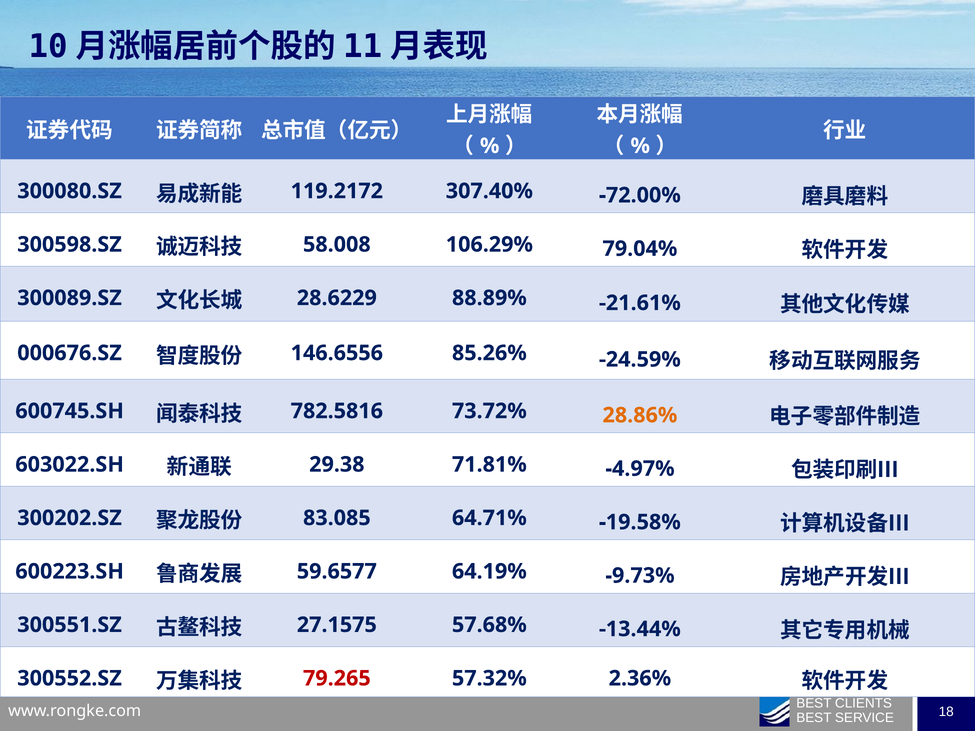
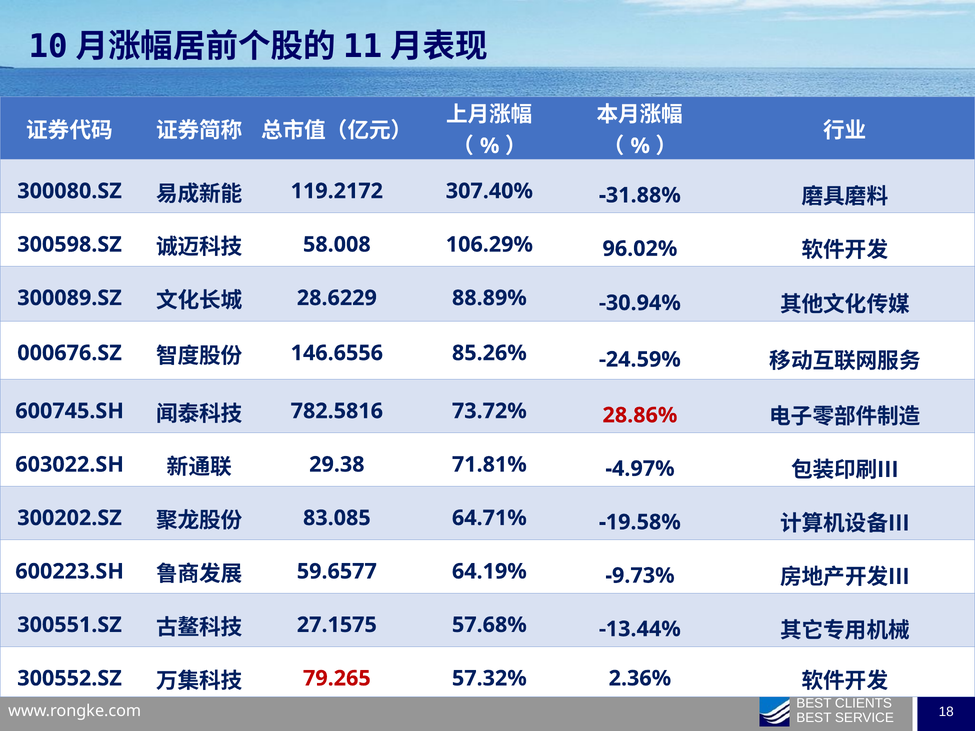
-72.00%: -72.00% -> -31.88%
79.04%: 79.04% -> 96.02%
-21.61%: -21.61% -> -30.94%
28.86% colour: orange -> red
